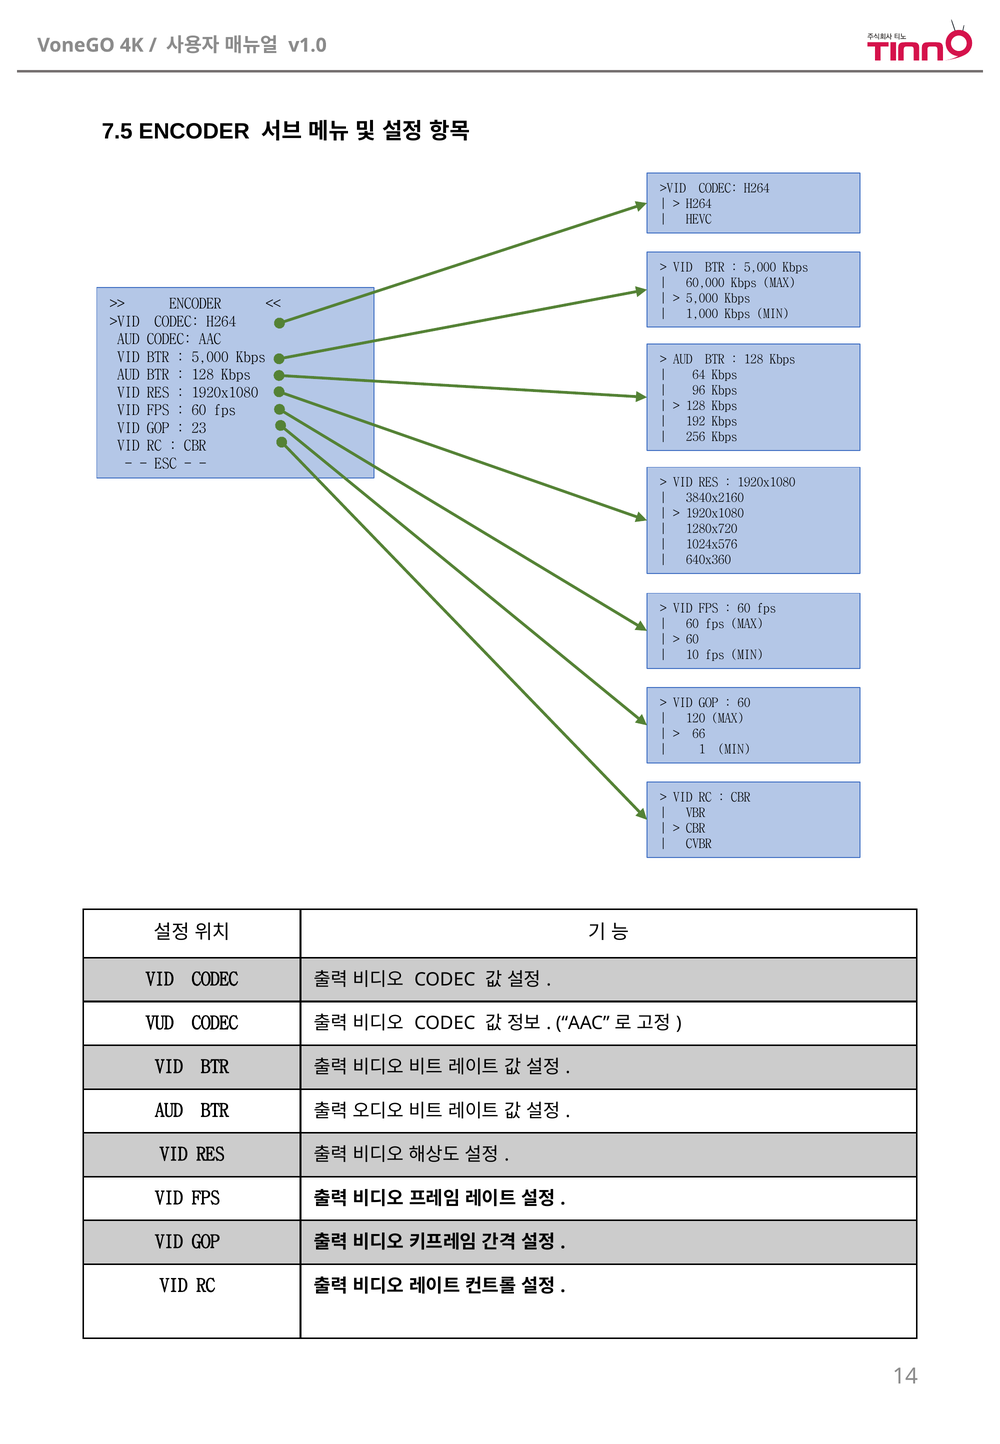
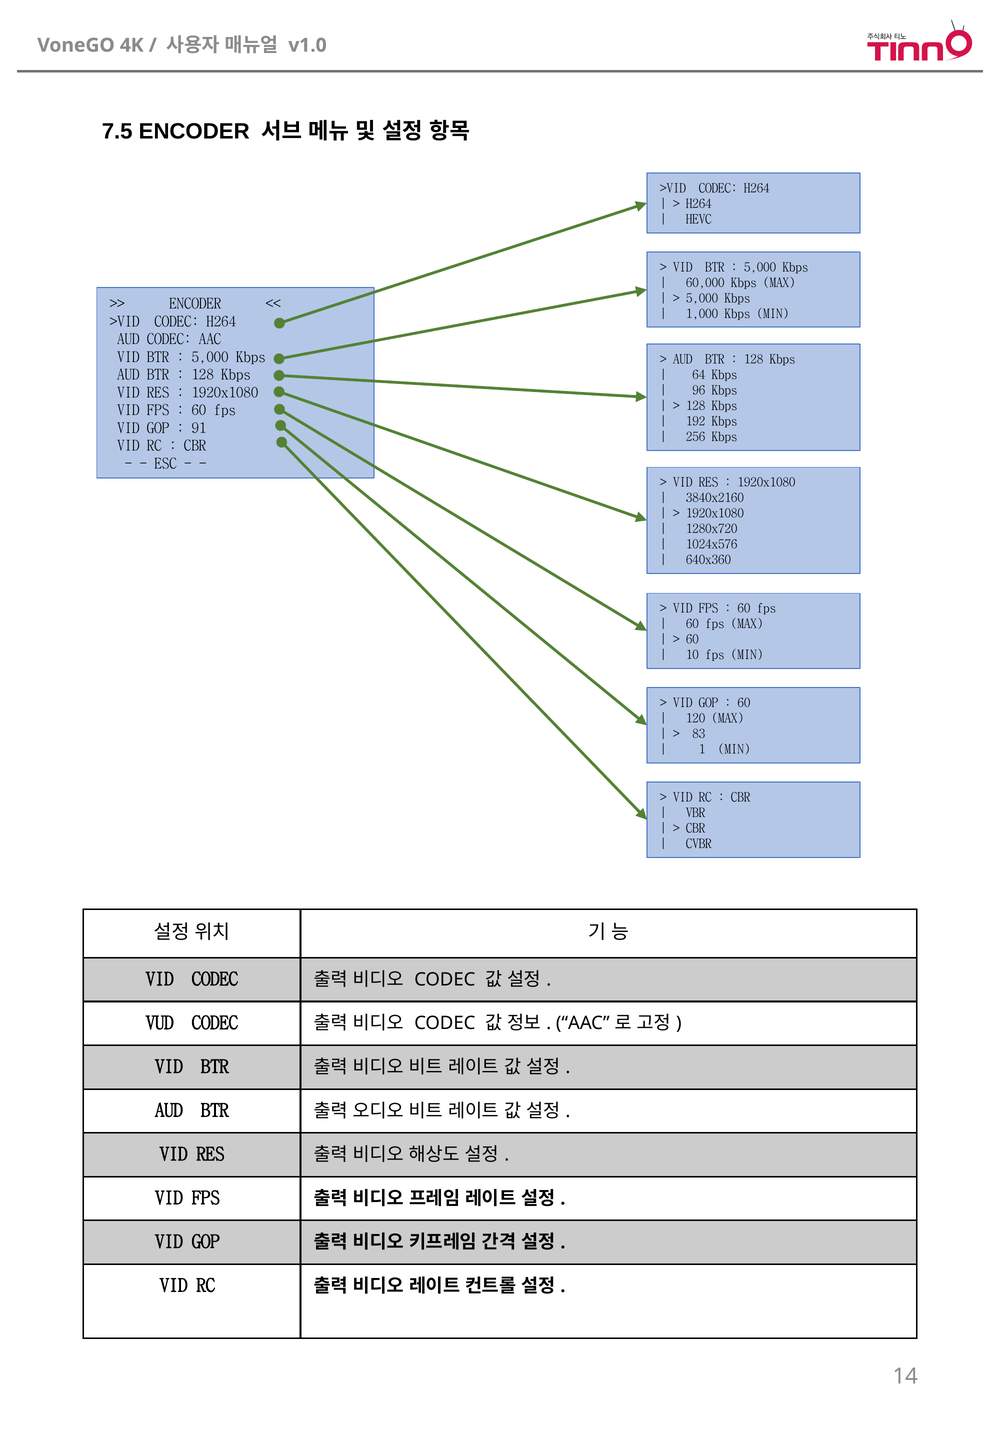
23: 23 -> 91
66: 66 -> 83
